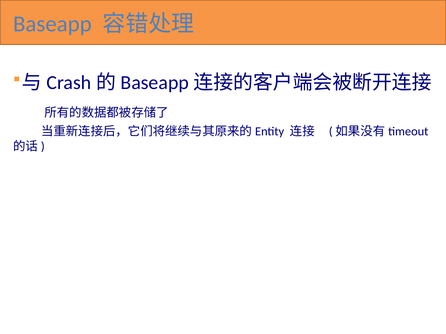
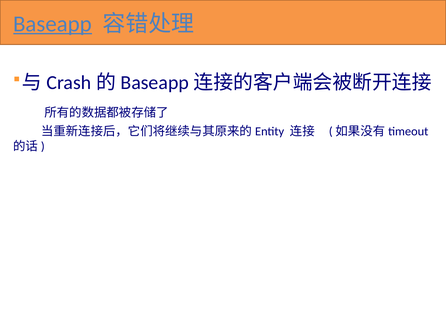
Baseapp underline: none -> present
